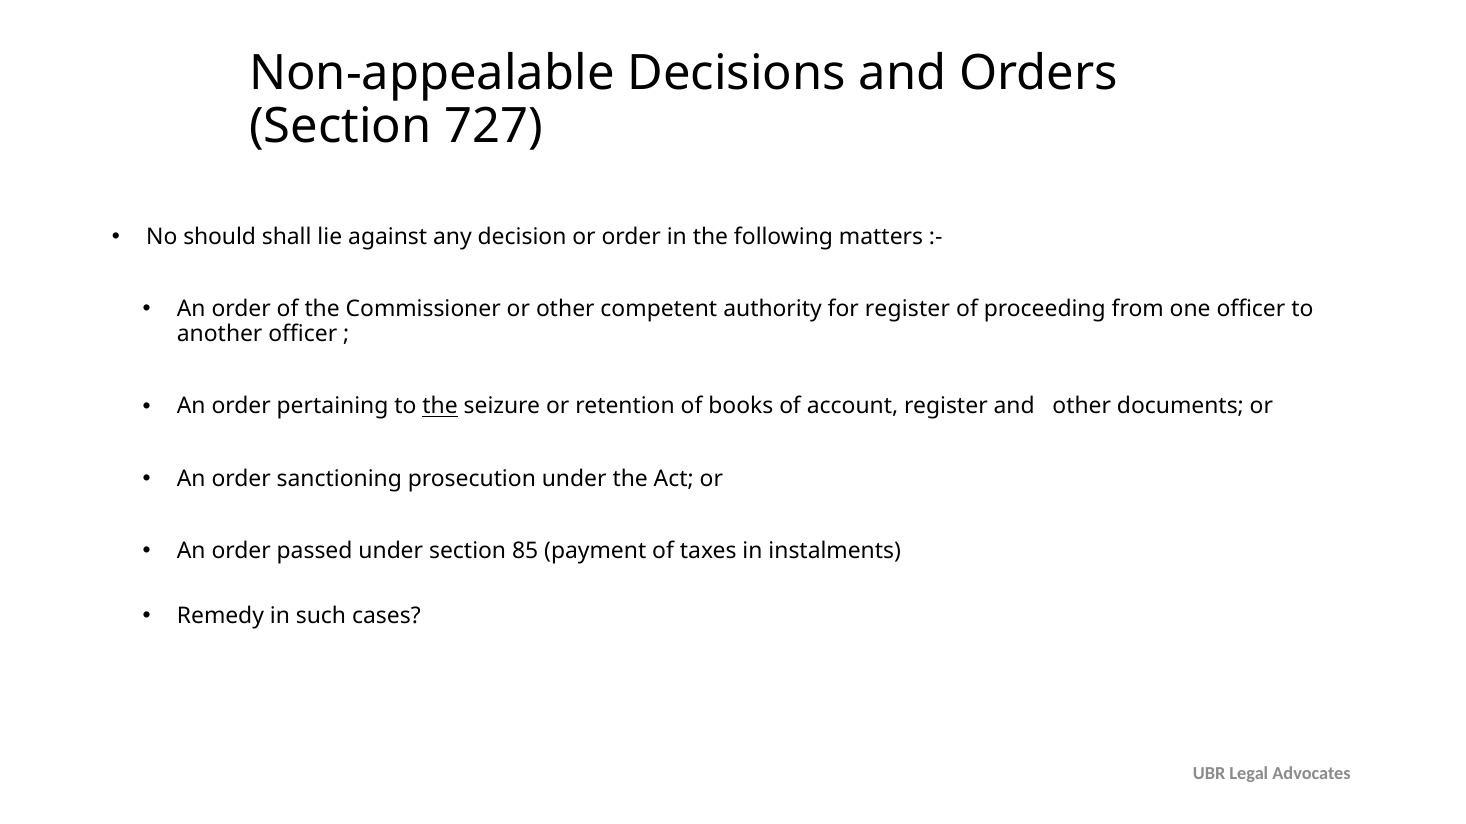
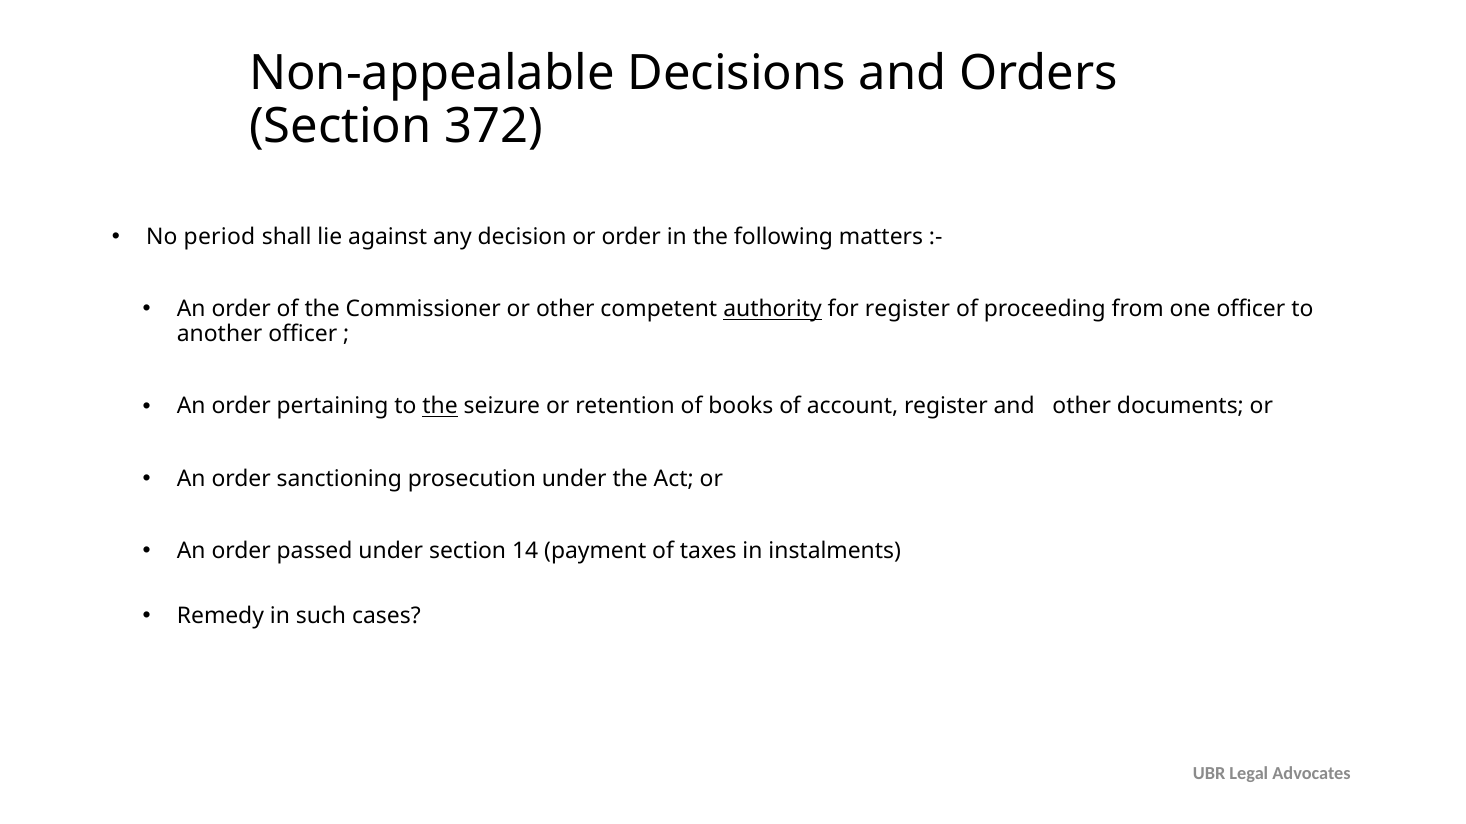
727: 727 -> 372
should: should -> period
authority underline: none -> present
85: 85 -> 14
